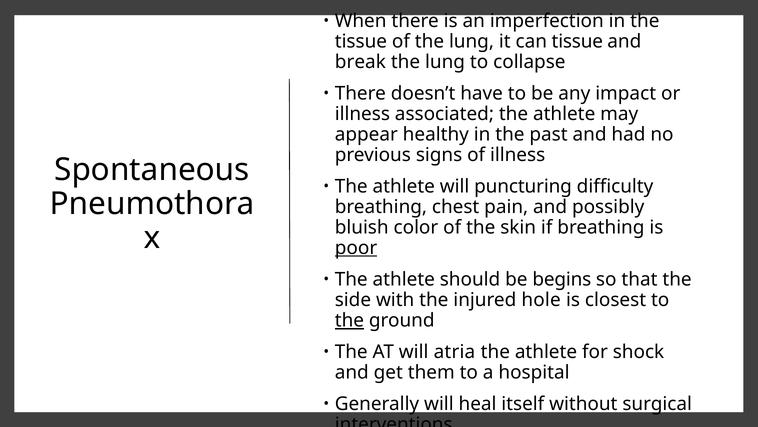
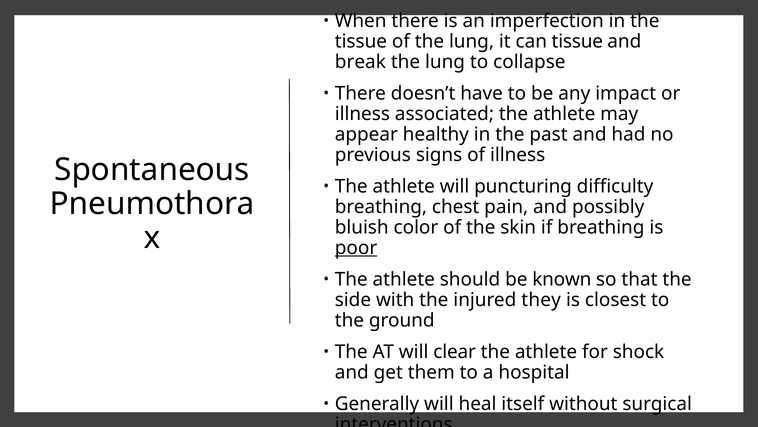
begins: begins -> known
hole: hole -> they
the at (349, 320) underline: present -> none
atria: atria -> clear
